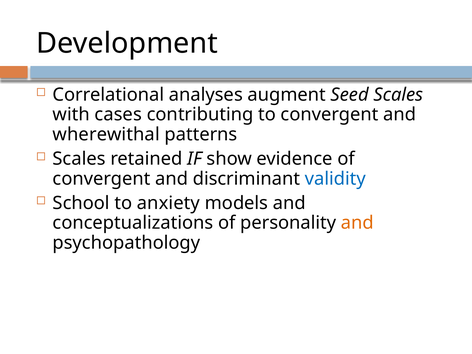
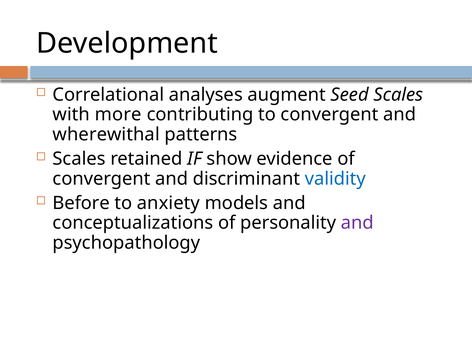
cases: cases -> more
School: School -> Before
and at (357, 223) colour: orange -> purple
